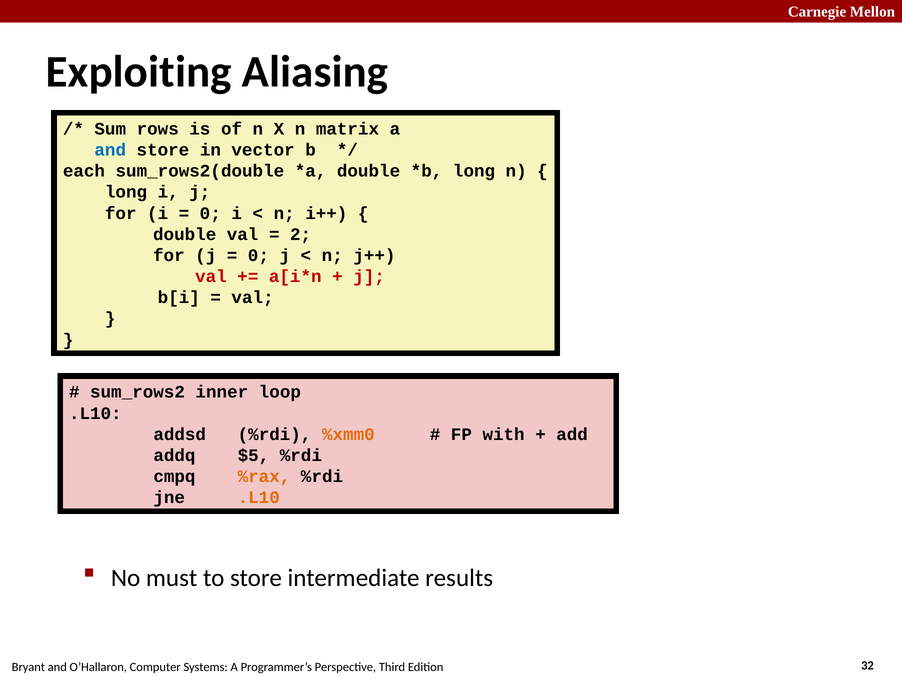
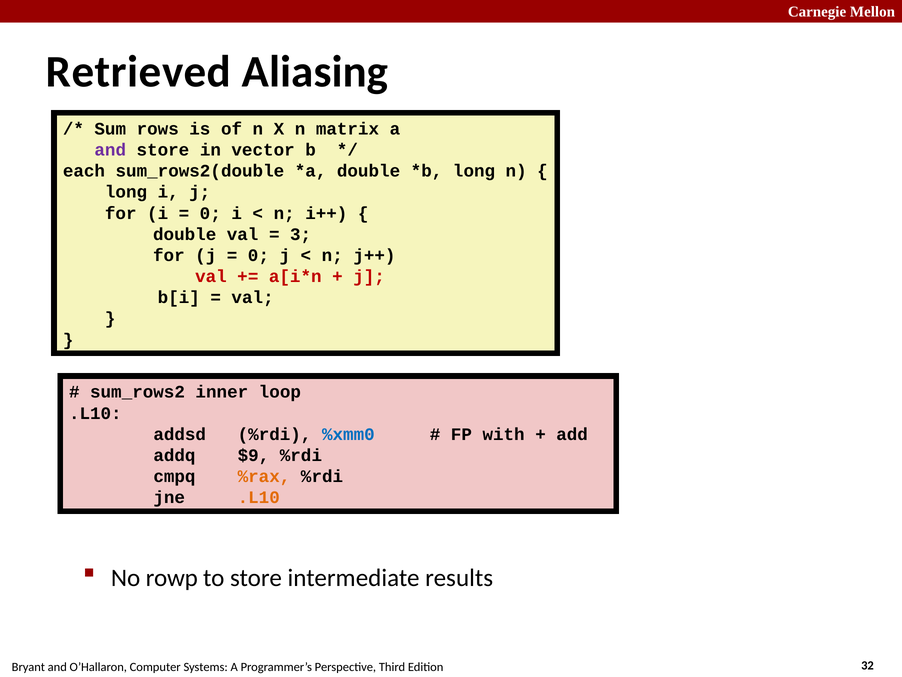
Exploiting: Exploiting -> Retrieved
and at (110, 150) colour: blue -> purple
2: 2 -> 3
%xmm0 colour: orange -> blue
$5: $5 -> $9
must: must -> rowp
